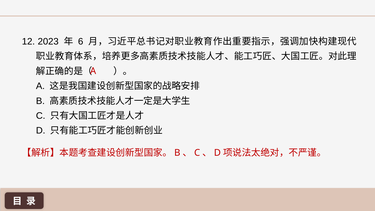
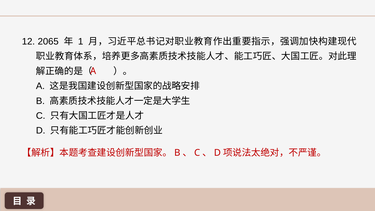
2023: 2023 -> 2065
6: 6 -> 1
